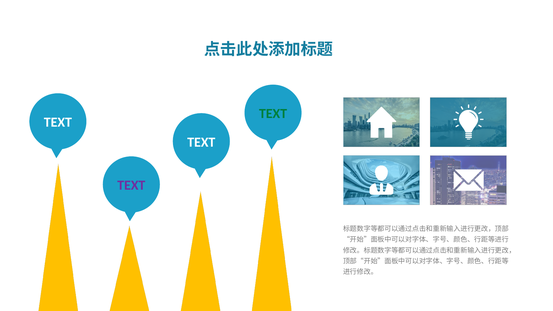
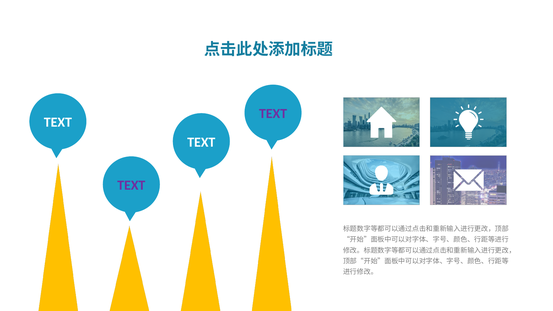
TEXT at (273, 114) colour: green -> purple
